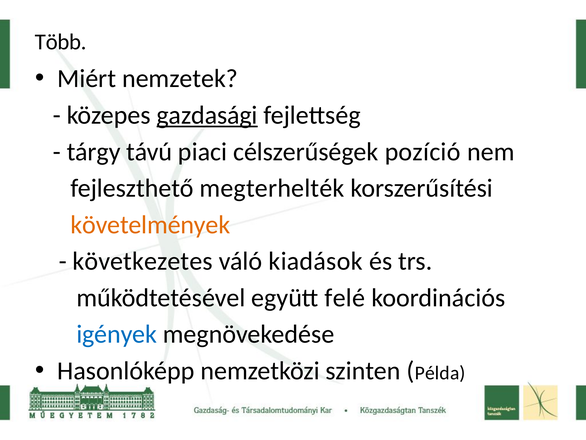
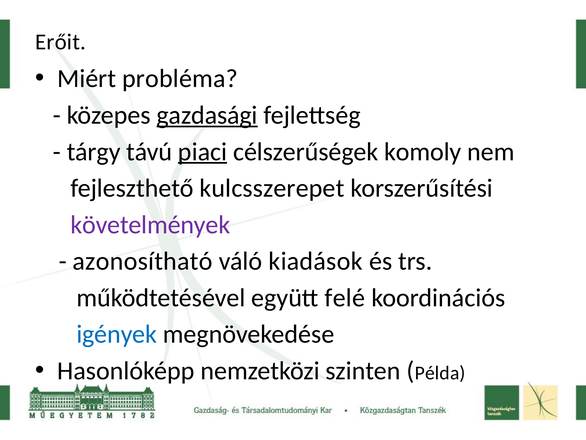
Több: Több -> Erőit
nemzetek: nemzetek -> probléma
piaci underline: none -> present
pozíció: pozíció -> komoly
megterhelték: megterhelték -> kulcsszerepet
követelmények colour: orange -> purple
következetes: következetes -> azonosítható
